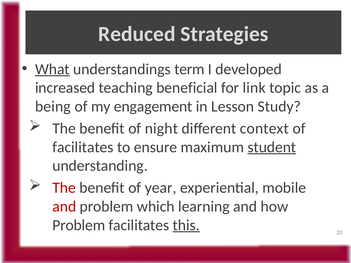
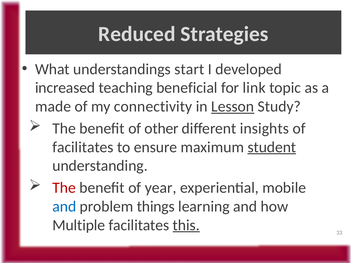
What underline: present -> none
term: term -> start
being: being -> made
engagement: engagement -> connectivity
Lesson underline: none -> present
night: night -> other
context: context -> insights
and at (64, 207) colour: red -> blue
which: which -> things
Problem at (79, 225): Problem -> Multiple
